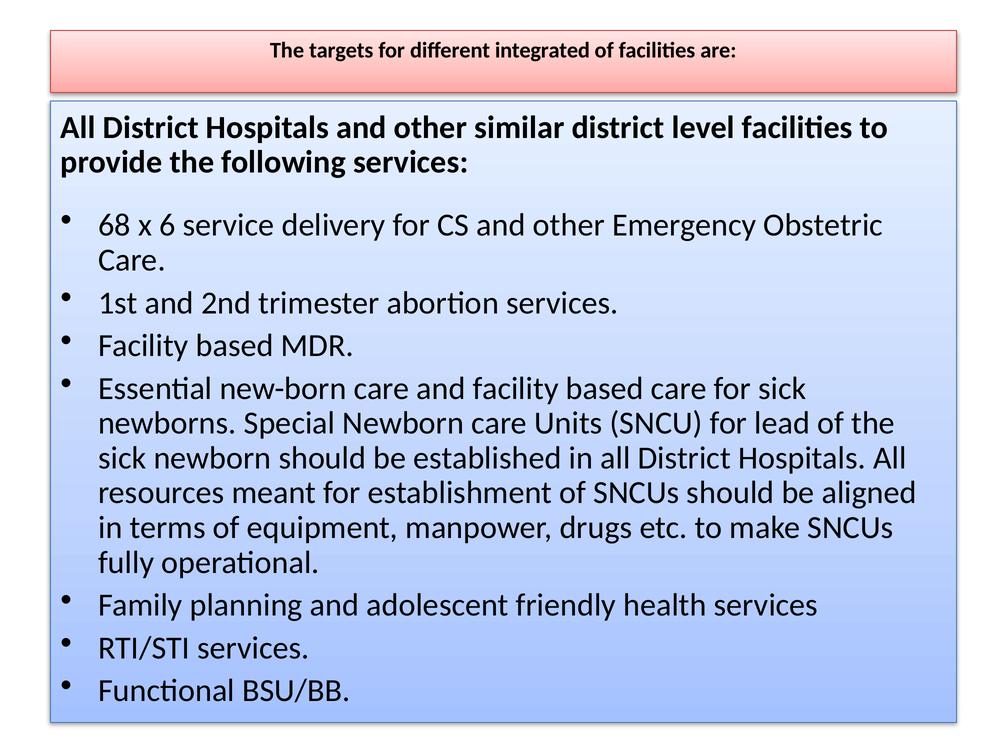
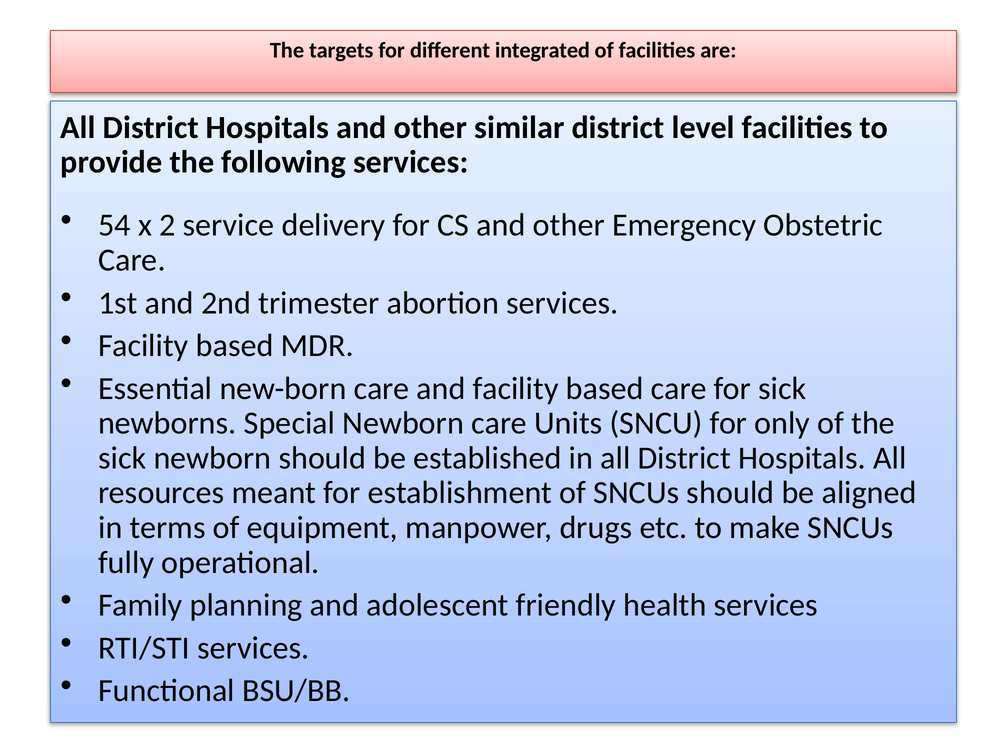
68: 68 -> 54
6: 6 -> 2
lead: lead -> only
